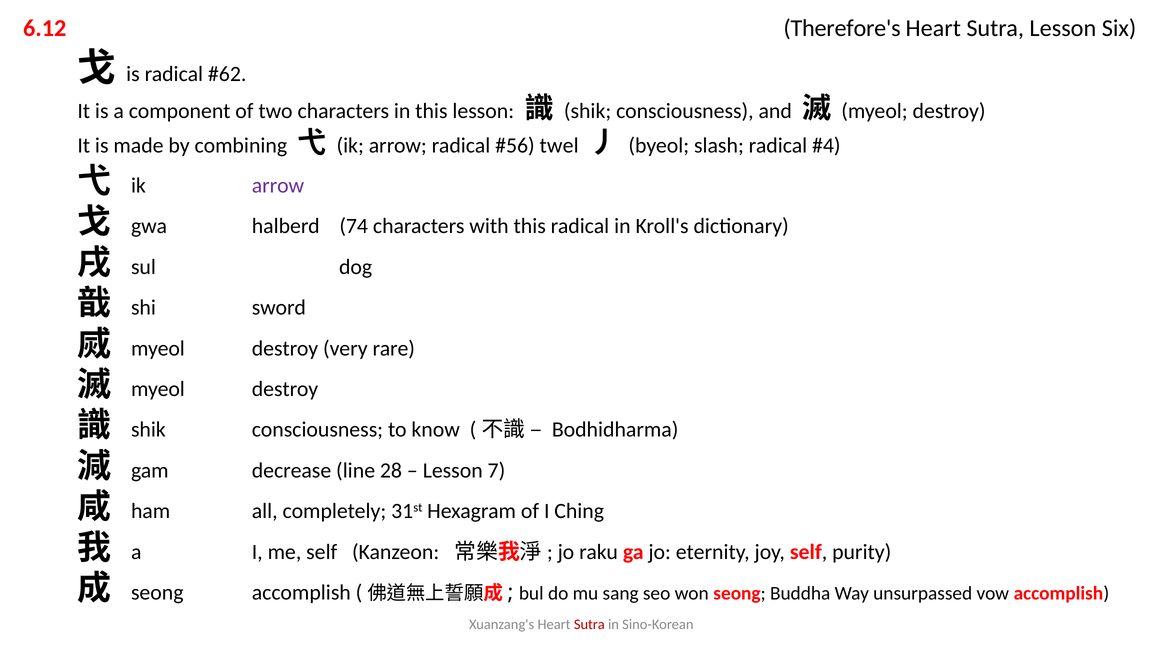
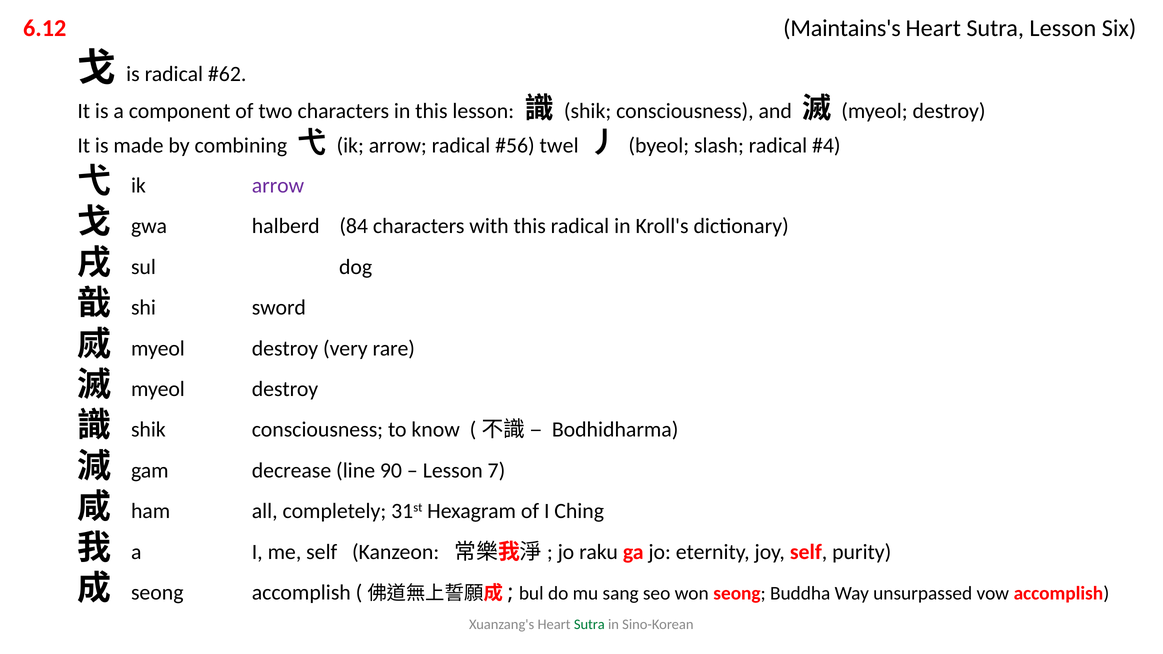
Therefore's: Therefore's -> Maintains's
74: 74 -> 84
28: 28 -> 90
Sutra at (589, 625) colour: red -> green
